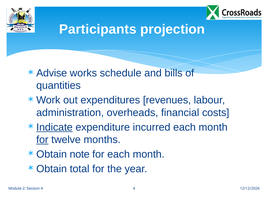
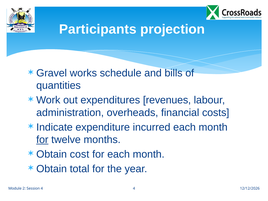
Advise: Advise -> Gravel
Indicate underline: present -> none
note: note -> cost
